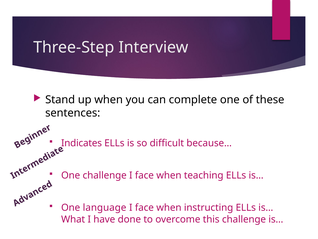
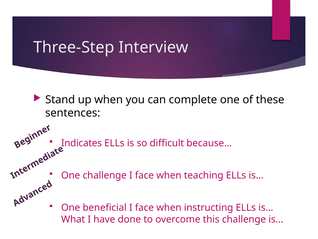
language: language -> beneficial
